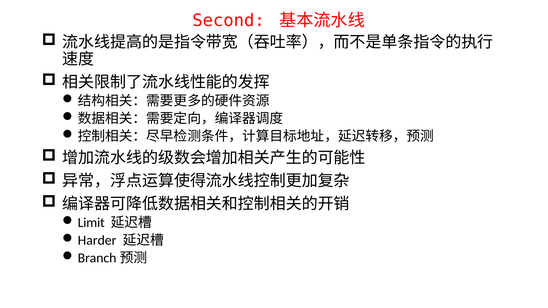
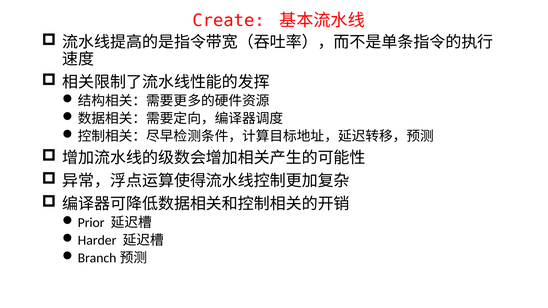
Second: Second -> Create
Limit: Limit -> Prior
